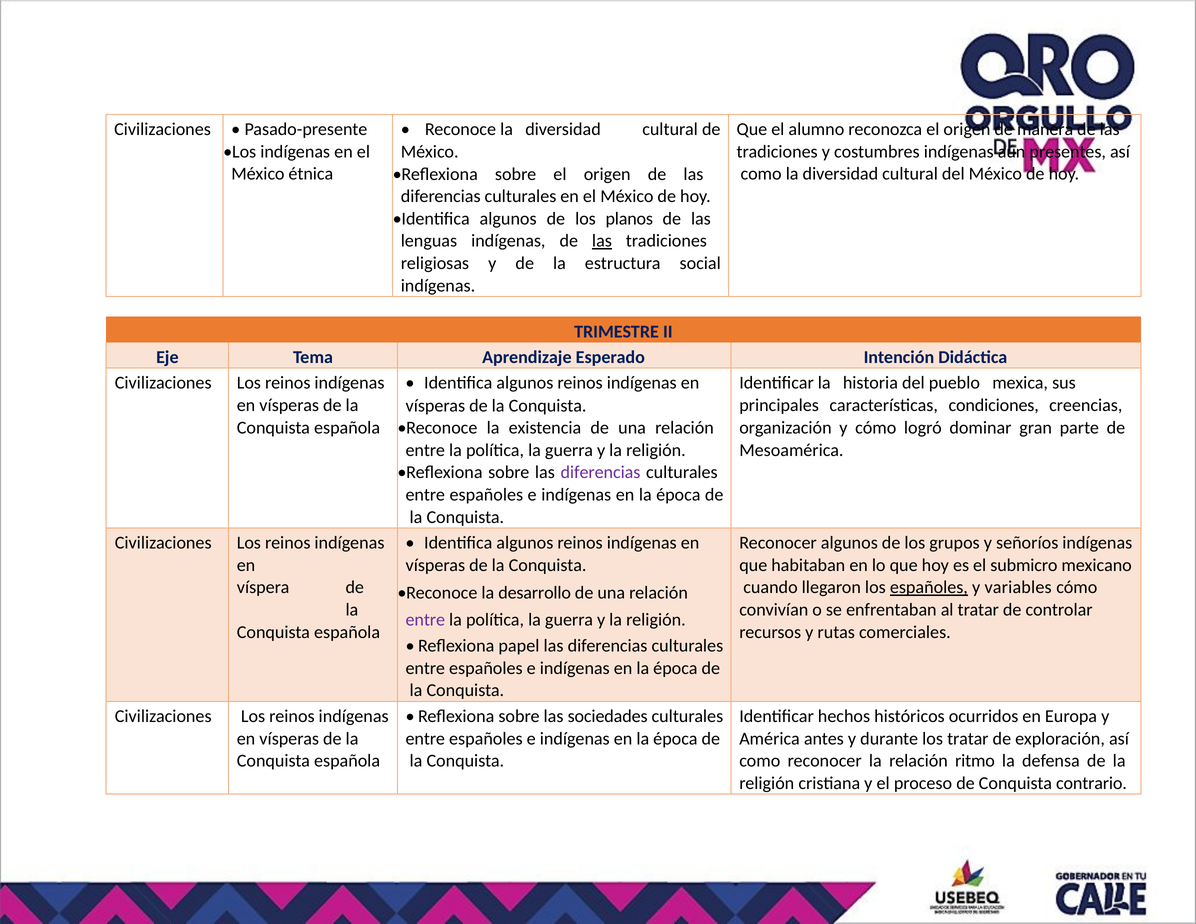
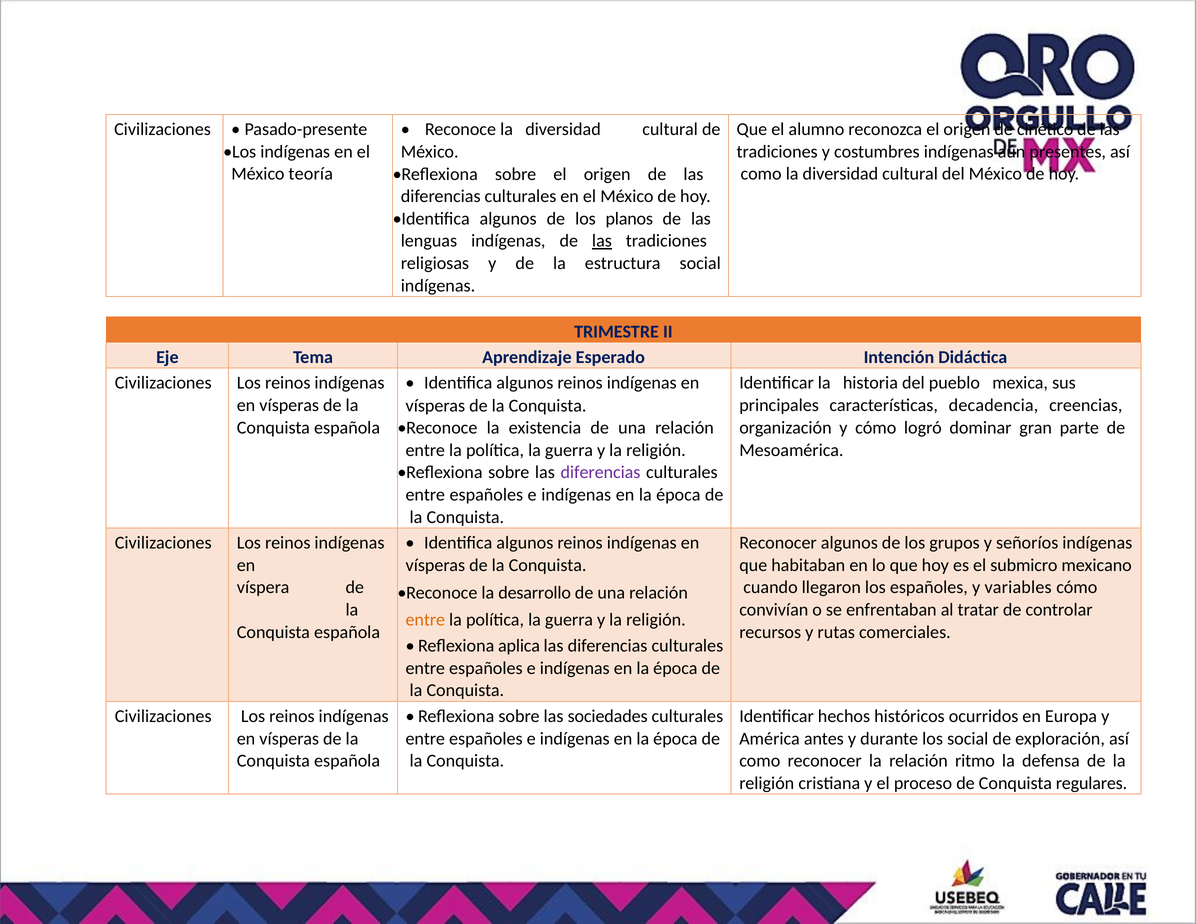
manera: manera -> cinético
étnica: étnica -> teoría
condiciones: condiciones -> decadencia
españoles at (929, 588) underline: present -> none
entre at (425, 620) colour: purple -> orange
papel: papel -> aplica
los tratar: tratar -> social
contrario: contrario -> regulares
